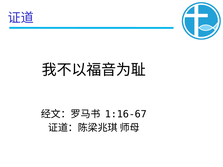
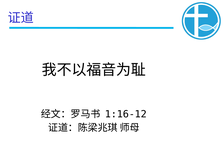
1:16-67: 1:16-67 -> 1:16-12
